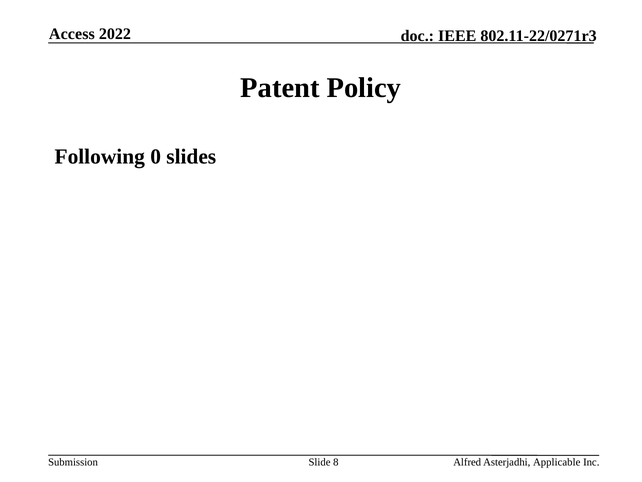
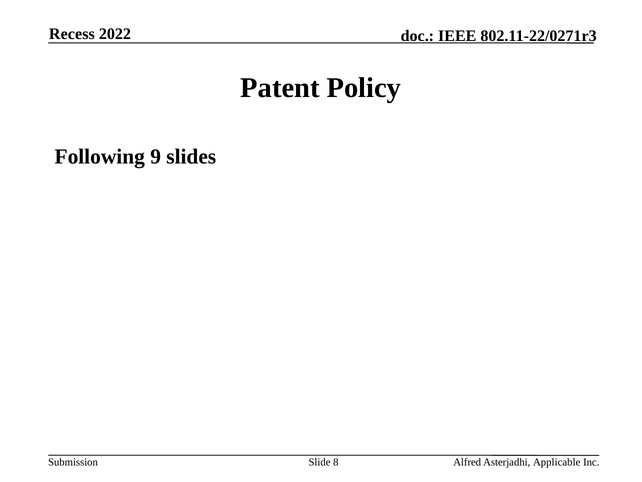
Access: Access -> Recess
0: 0 -> 9
